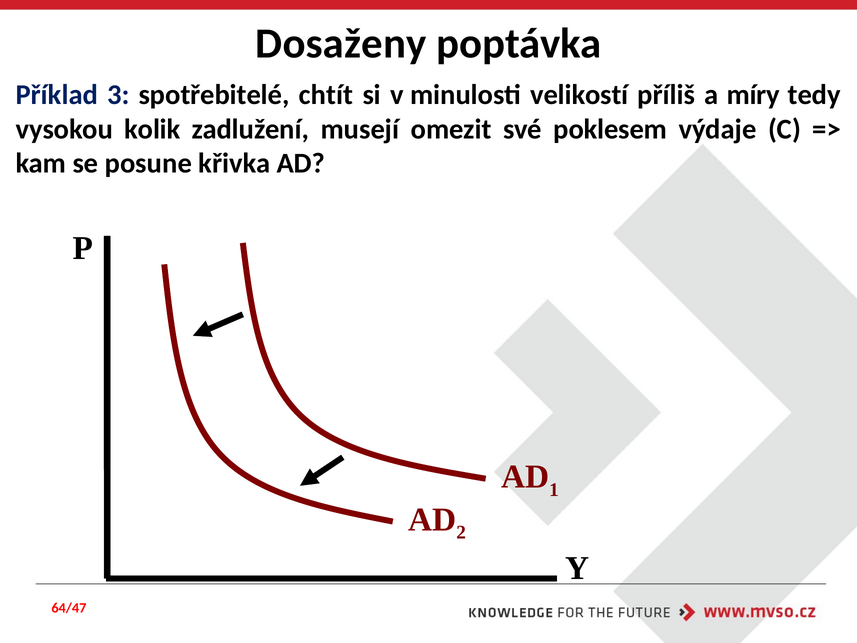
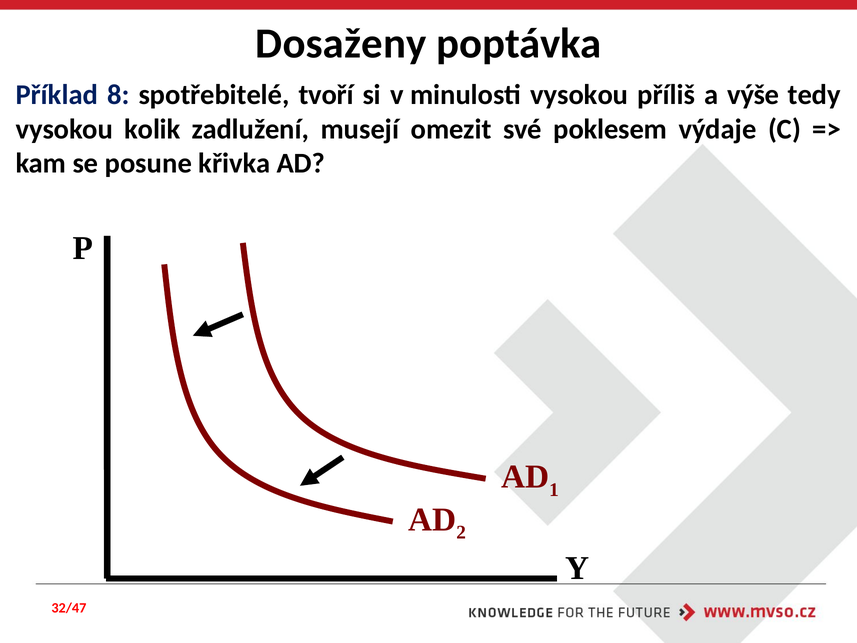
3: 3 -> 8
chtít: chtít -> tvoří
minulosti velikostí: velikostí -> vysokou
míry: míry -> výše
64/47: 64/47 -> 32/47
